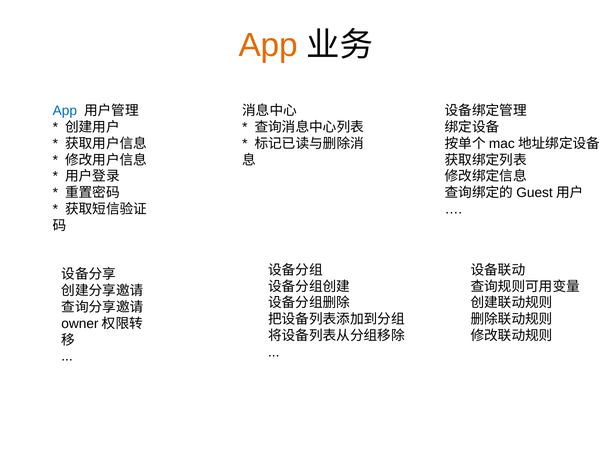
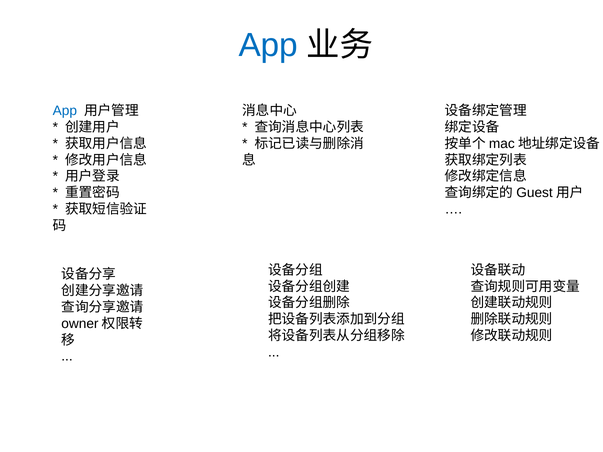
App at (268, 45) colour: orange -> blue
